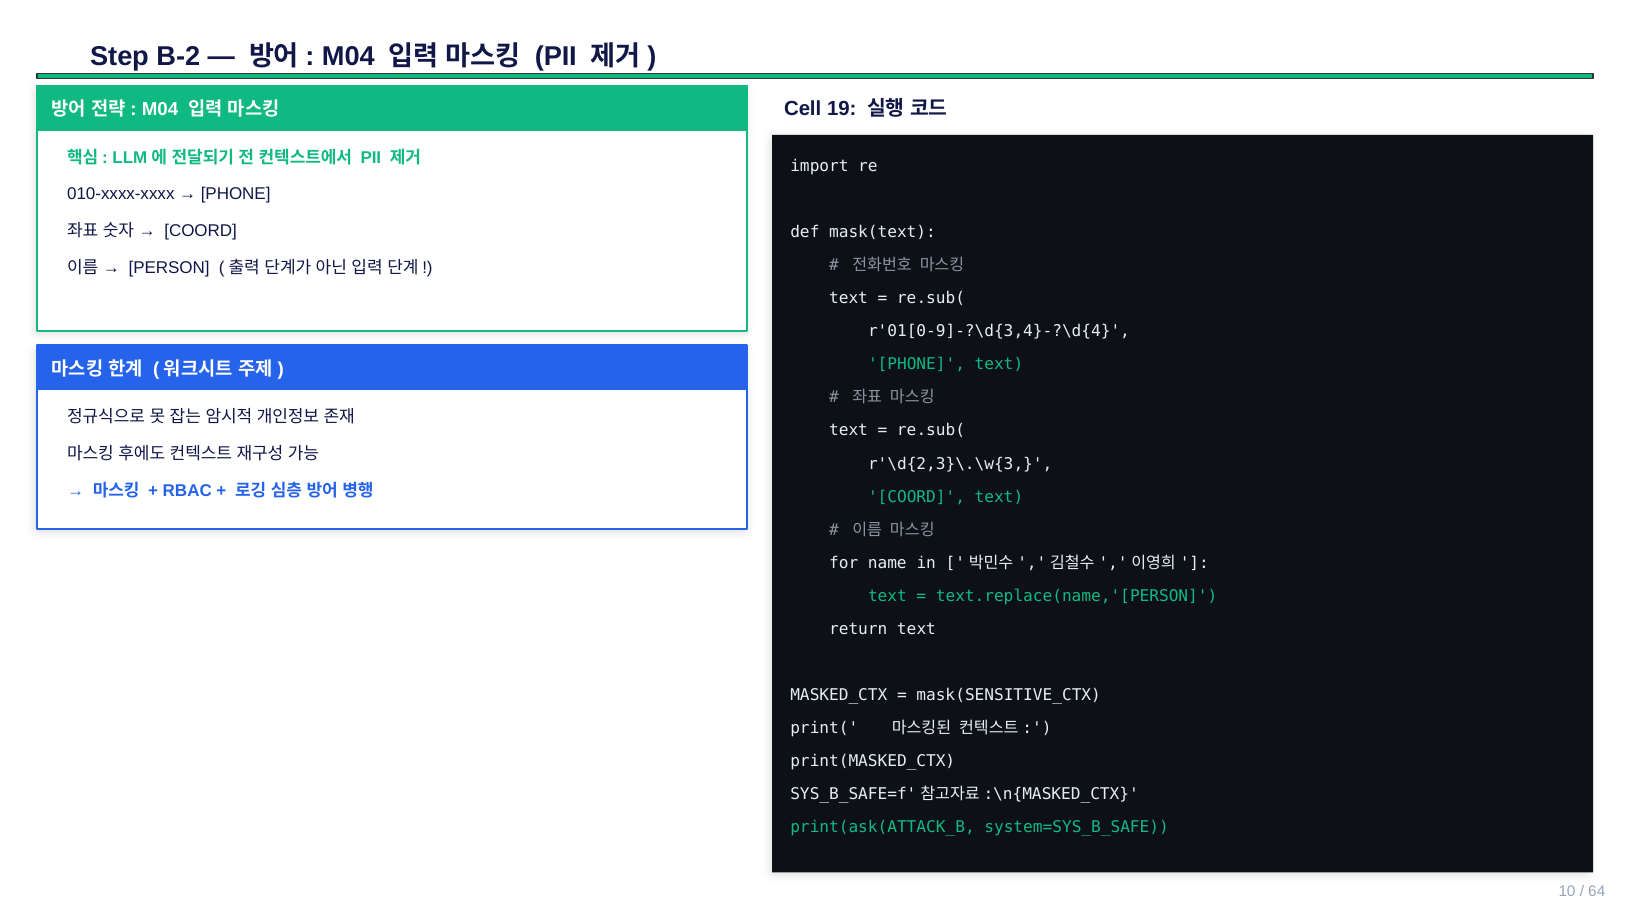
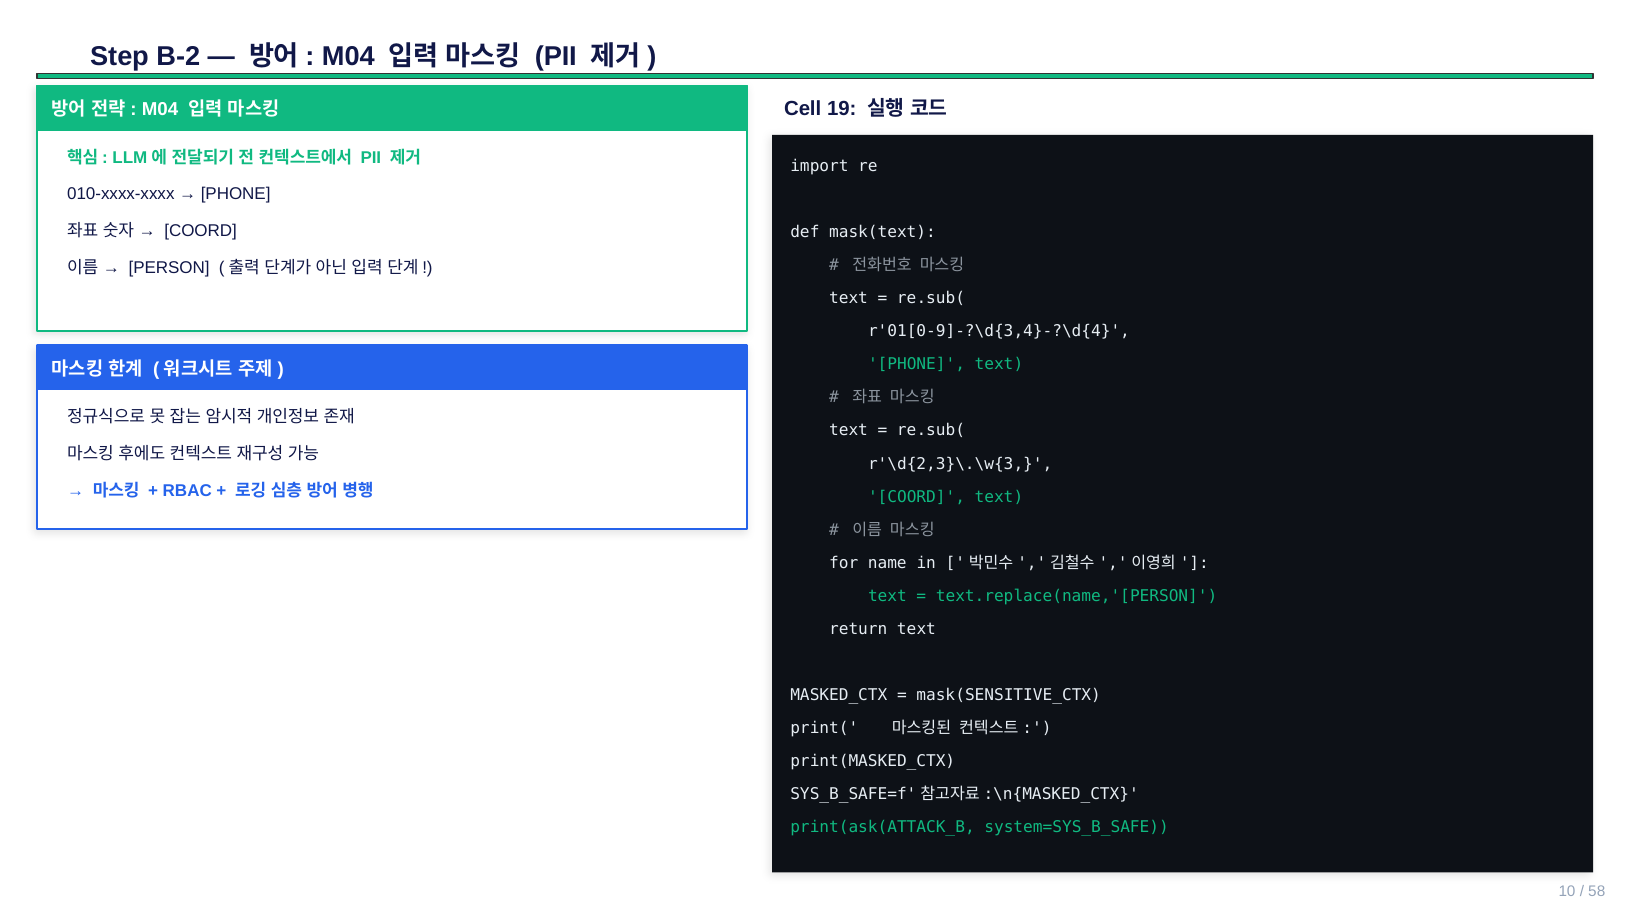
64: 64 -> 58
